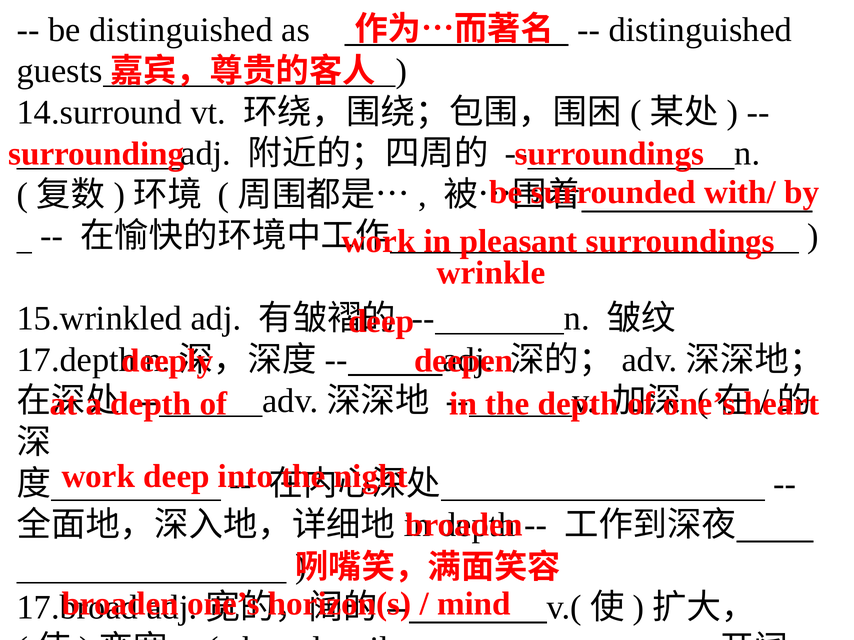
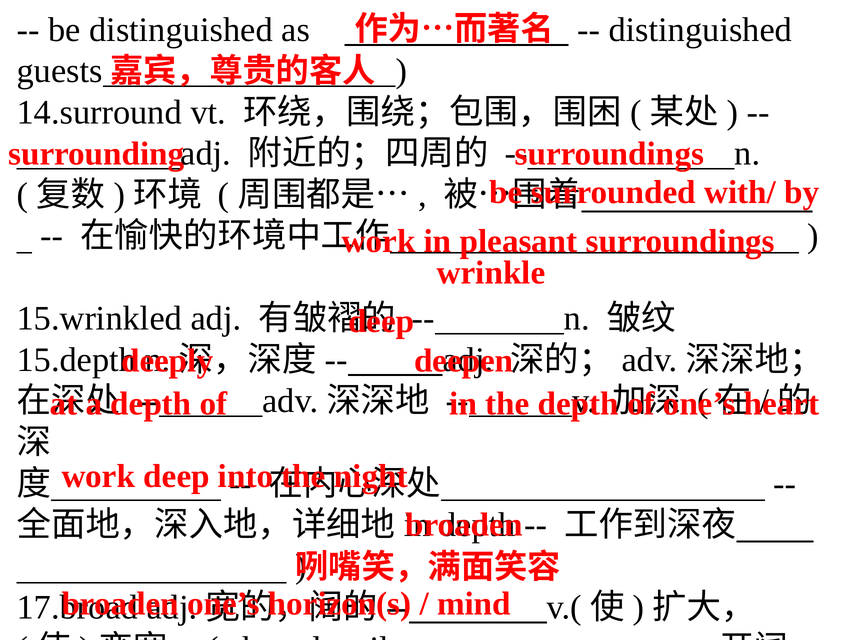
17.depth: 17.depth -> 15.depth
